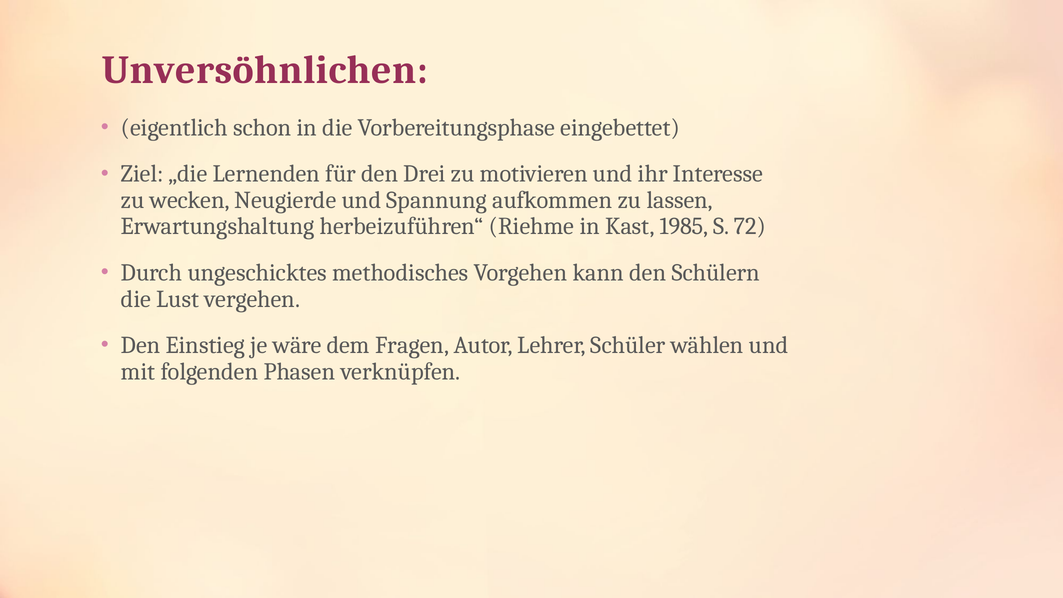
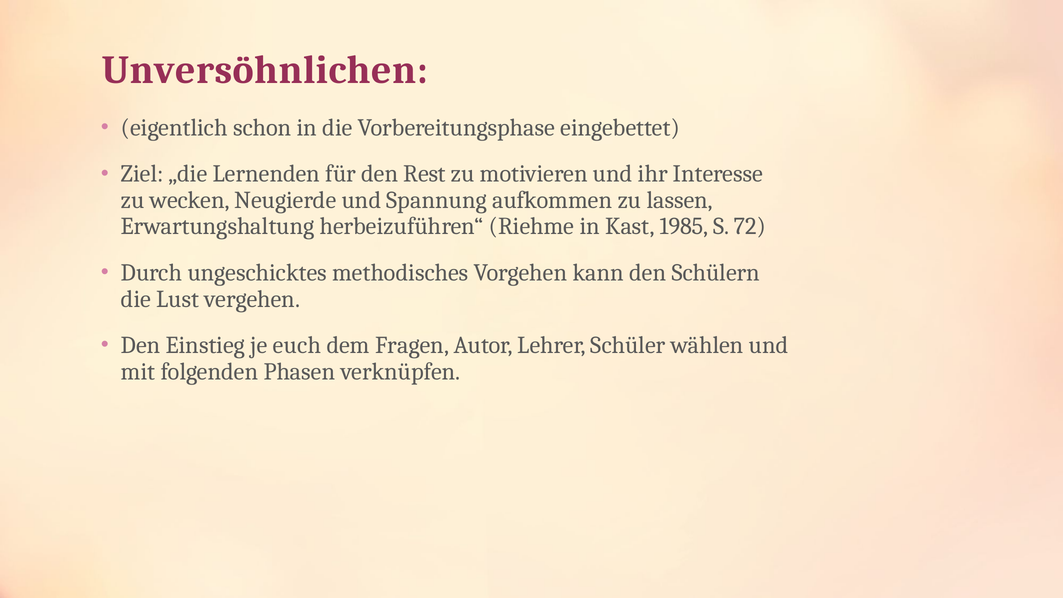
Drei: Drei -> Rest
wäre: wäre -> euch
